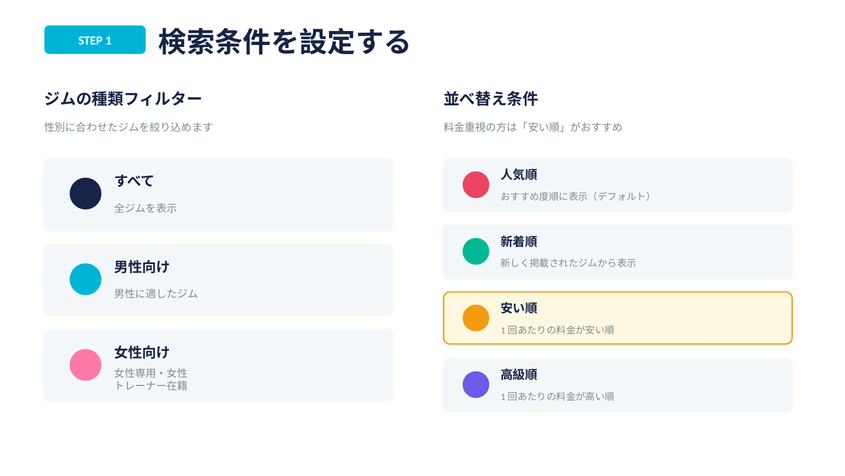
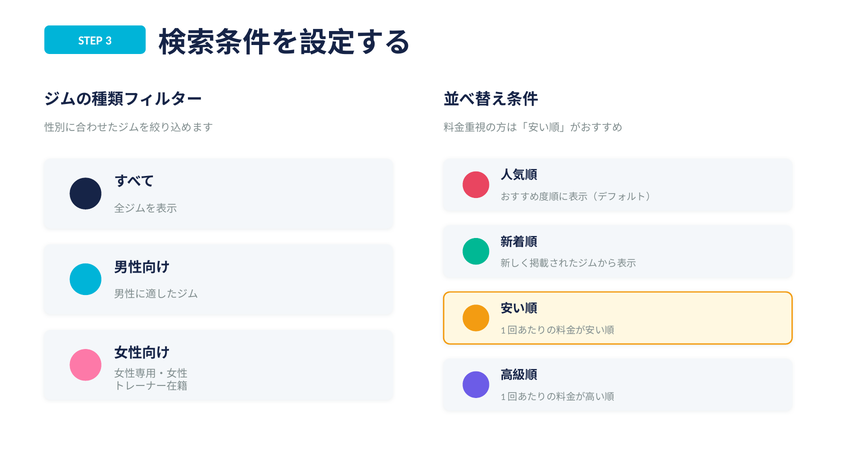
1: 1 -> 3
